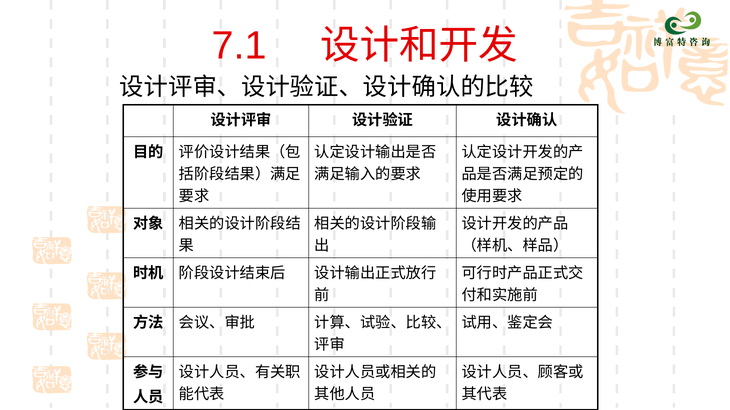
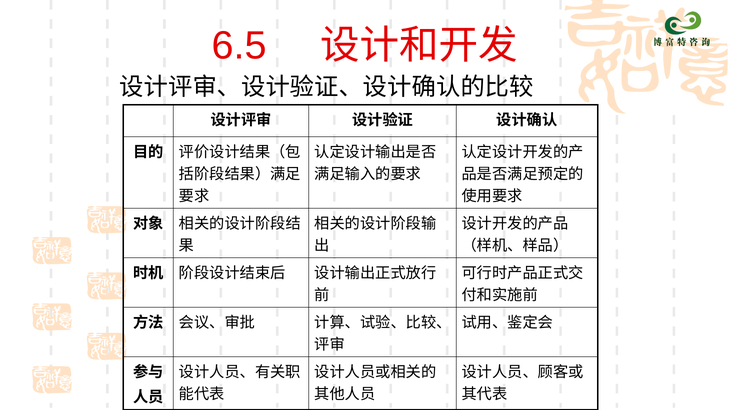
7.1: 7.1 -> 6.5
